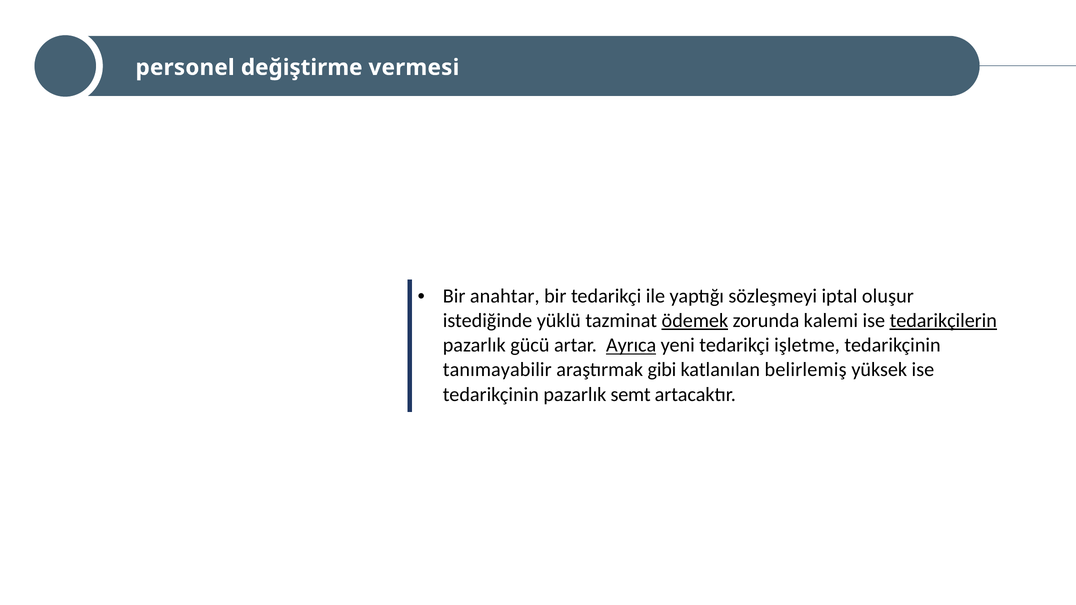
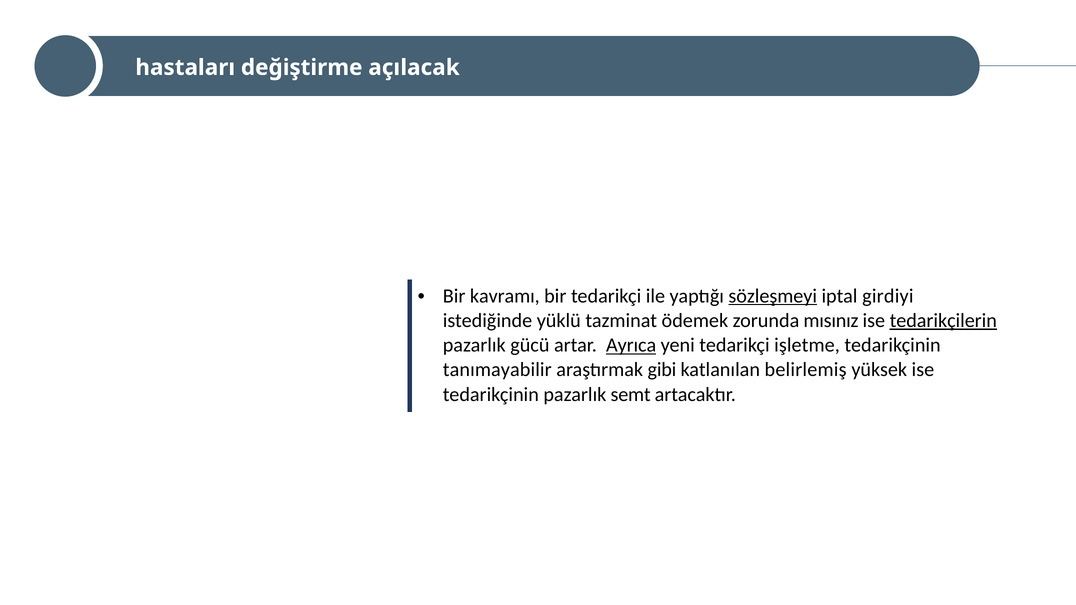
personel: personel -> hastaları
vermesi: vermesi -> açılacak
anahtar: anahtar -> kavramı
sözleşmeyi underline: none -> present
oluşur: oluşur -> girdiyi
ödemek underline: present -> none
kalemi: kalemi -> mısınız
